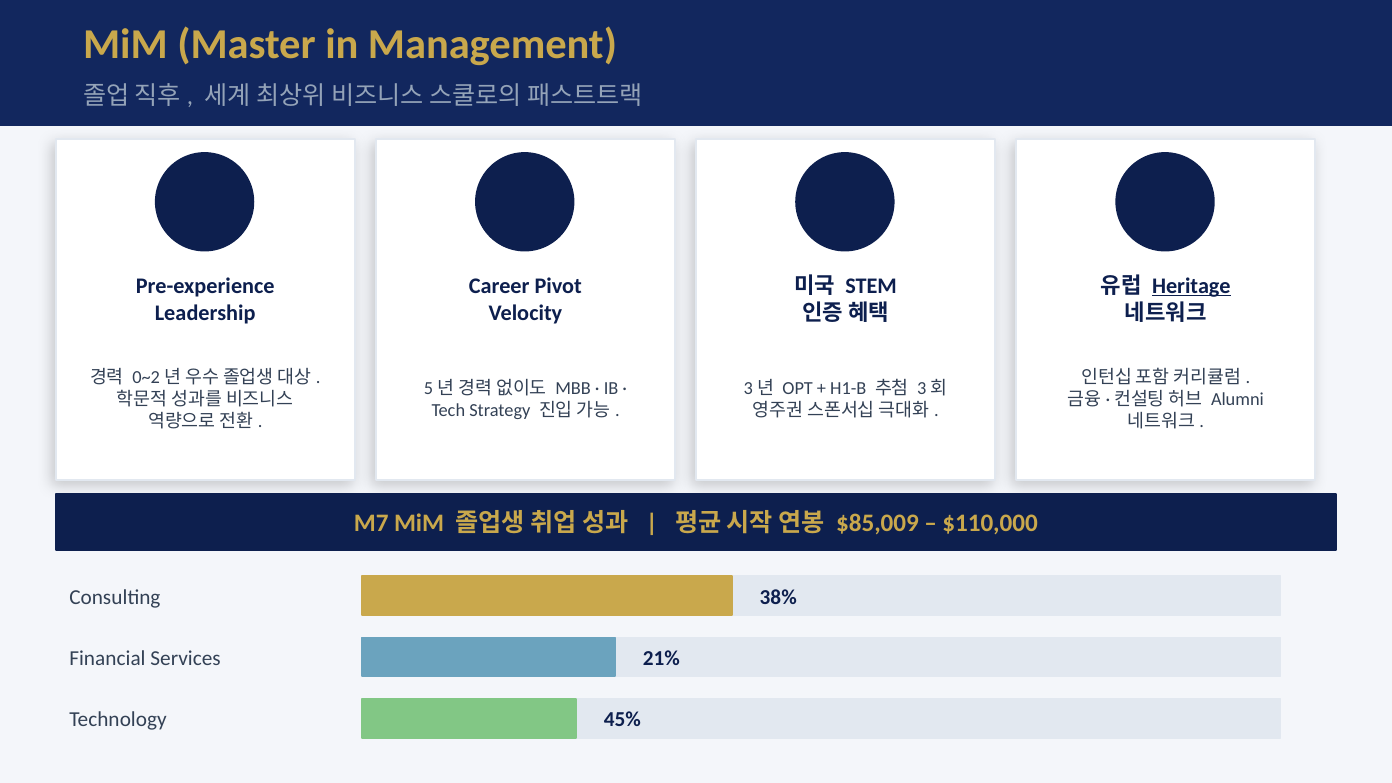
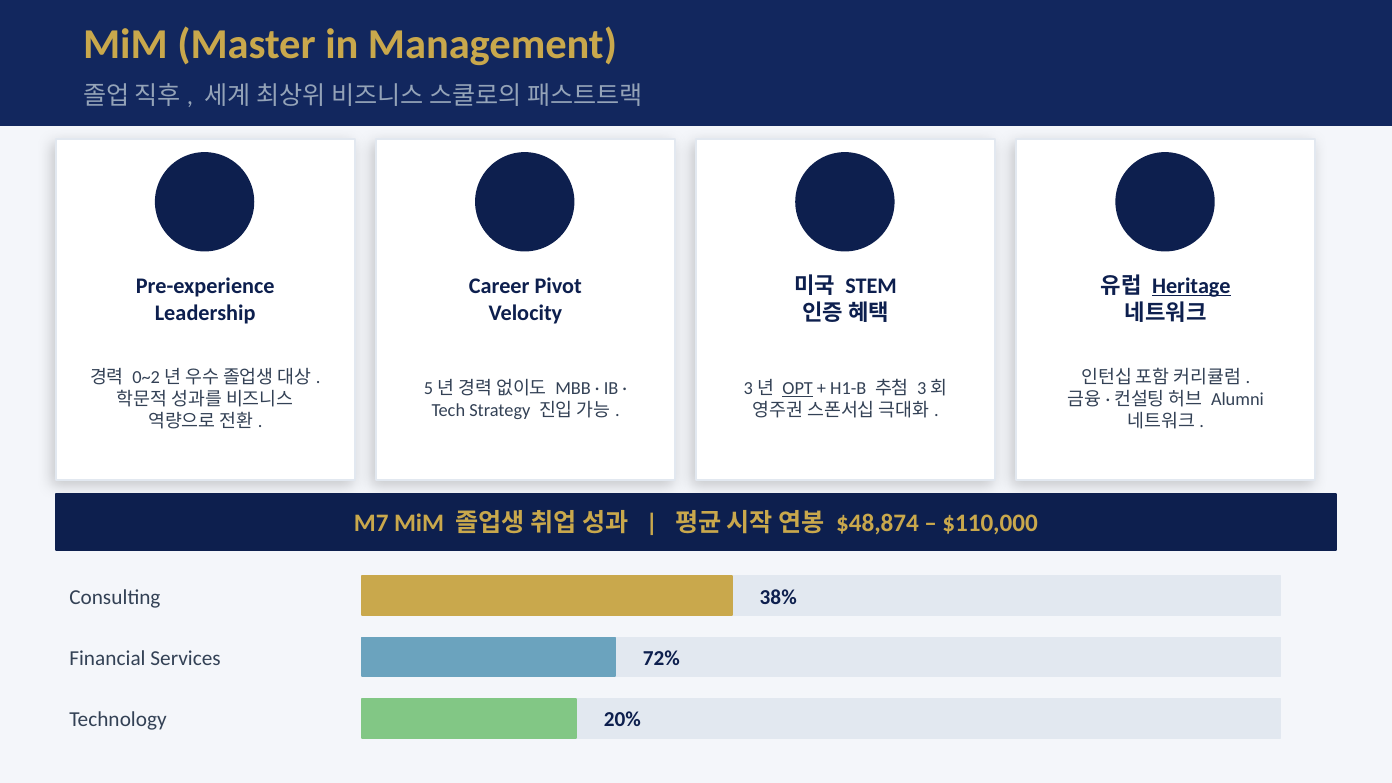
OPT underline: none -> present
$85,009: $85,009 -> $48,874
21%: 21% -> 72%
45%: 45% -> 20%
